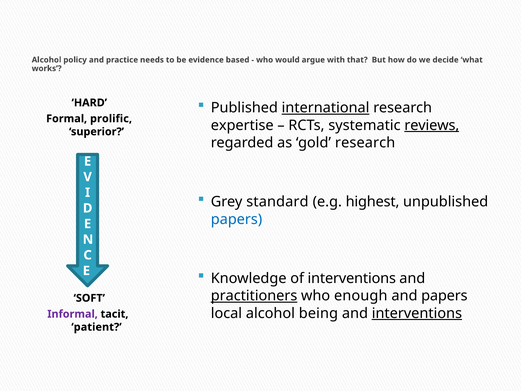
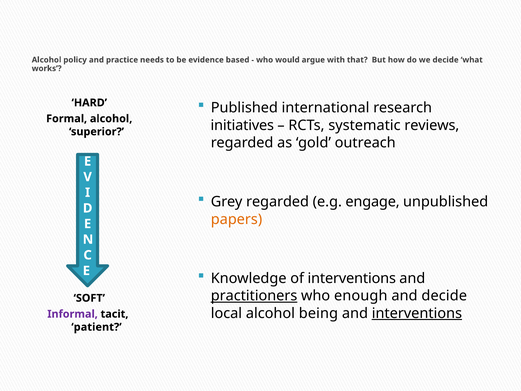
international underline: present -> none
Formal prolific: prolific -> alcohol
expertise: expertise -> initiatives
reviews underline: present -> none
gold research: research -> outreach
Grey standard: standard -> regarded
highest: highest -> engage
papers at (236, 219) colour: blue -> orange
and papers: papers -> decide
